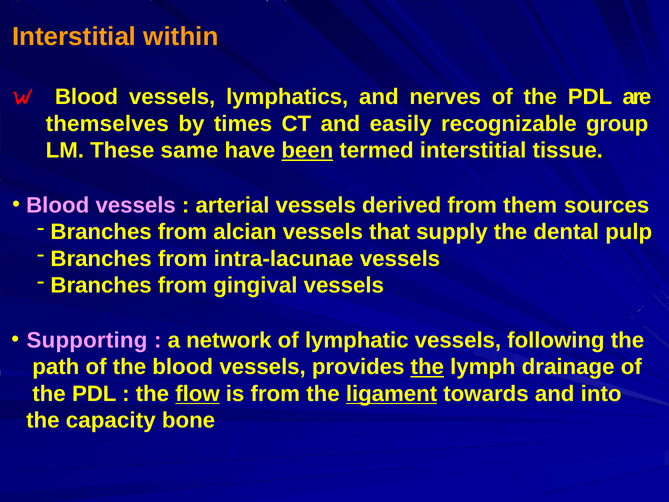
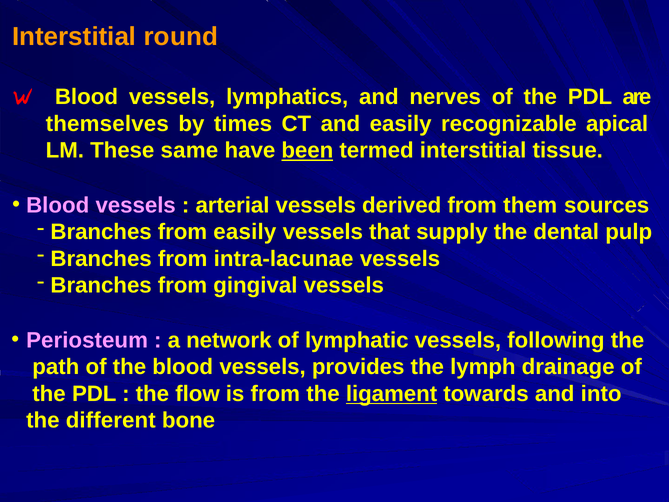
within: within -> round
group: group -> apical
from alcian: alcian -> easily
Supporting: Supporting -> Periosteum
the at (427, 367) underline: present -> none
flow underline: present -> none
capacity: capacity -> different
